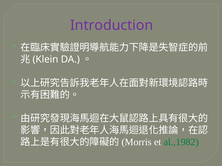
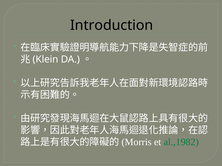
Introduction colour: purple -> black
